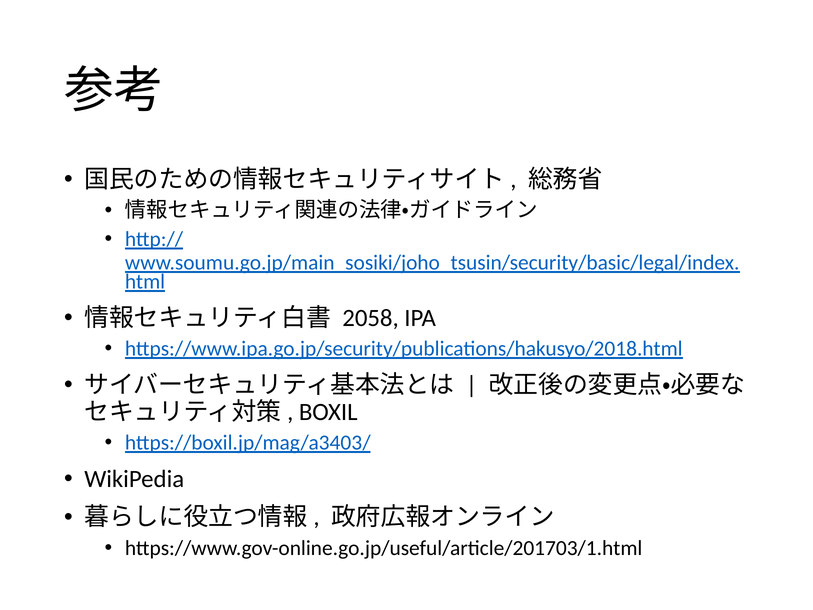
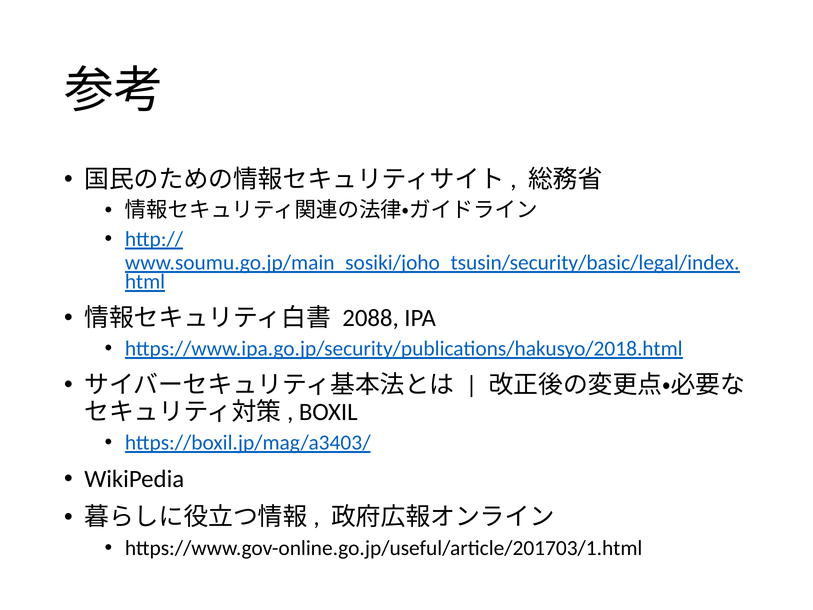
2058: 2058 -> 2088
